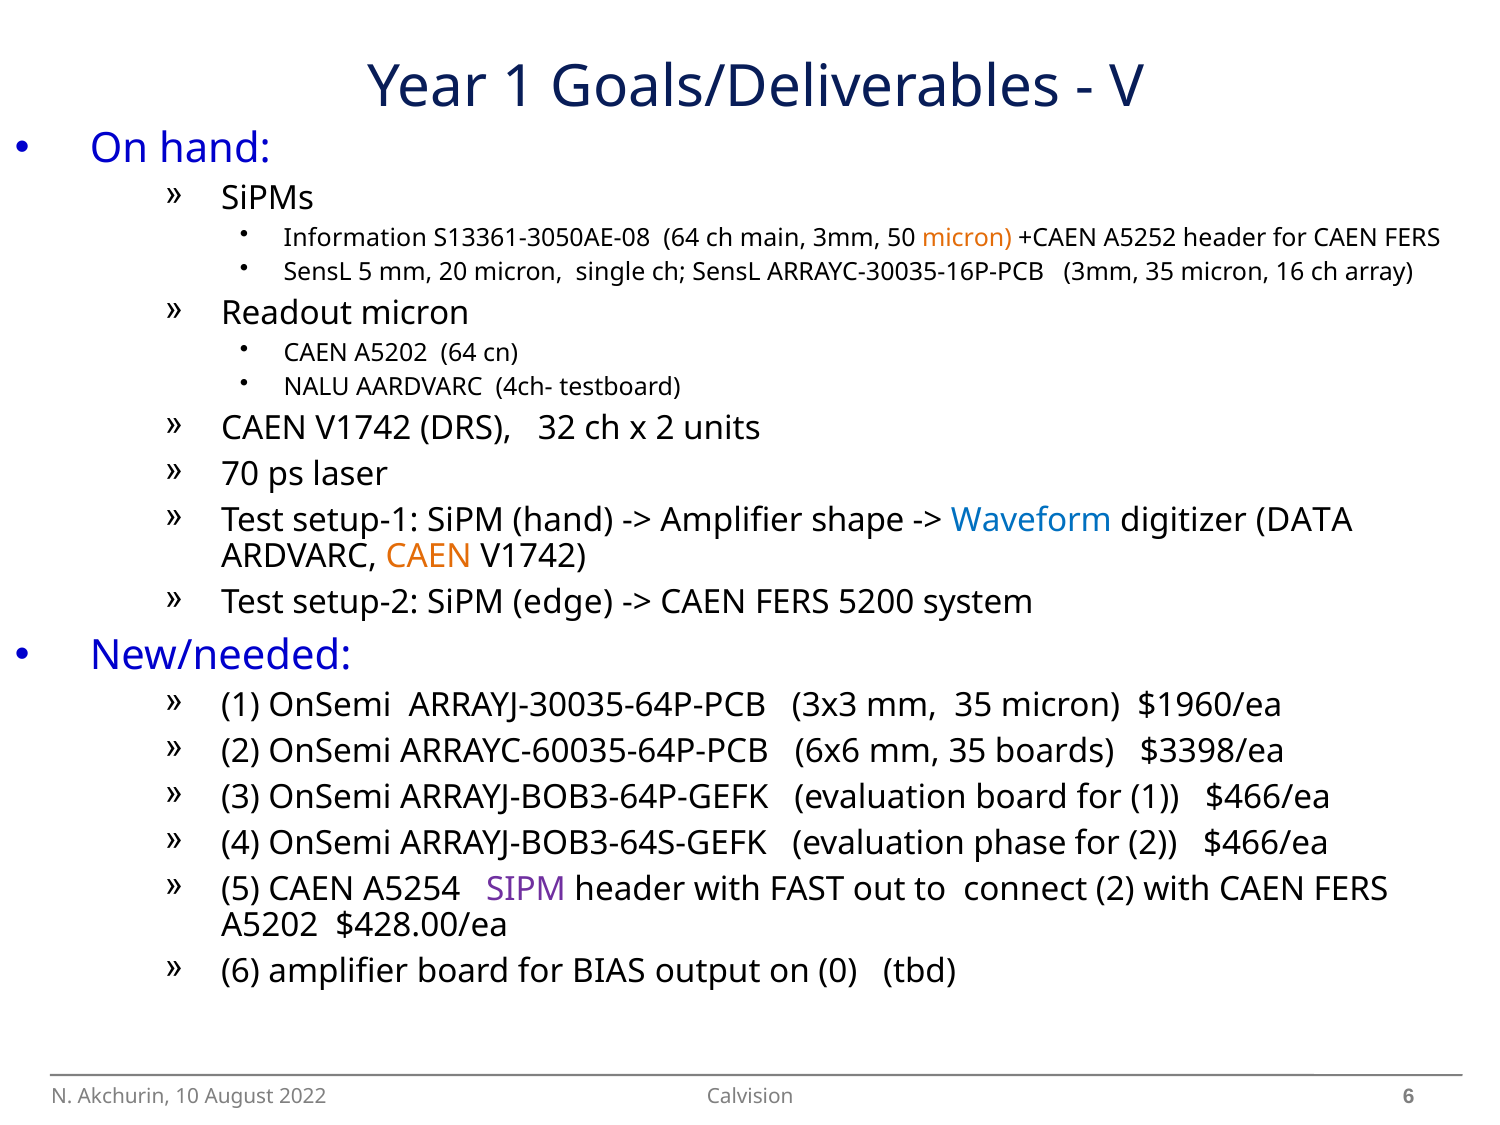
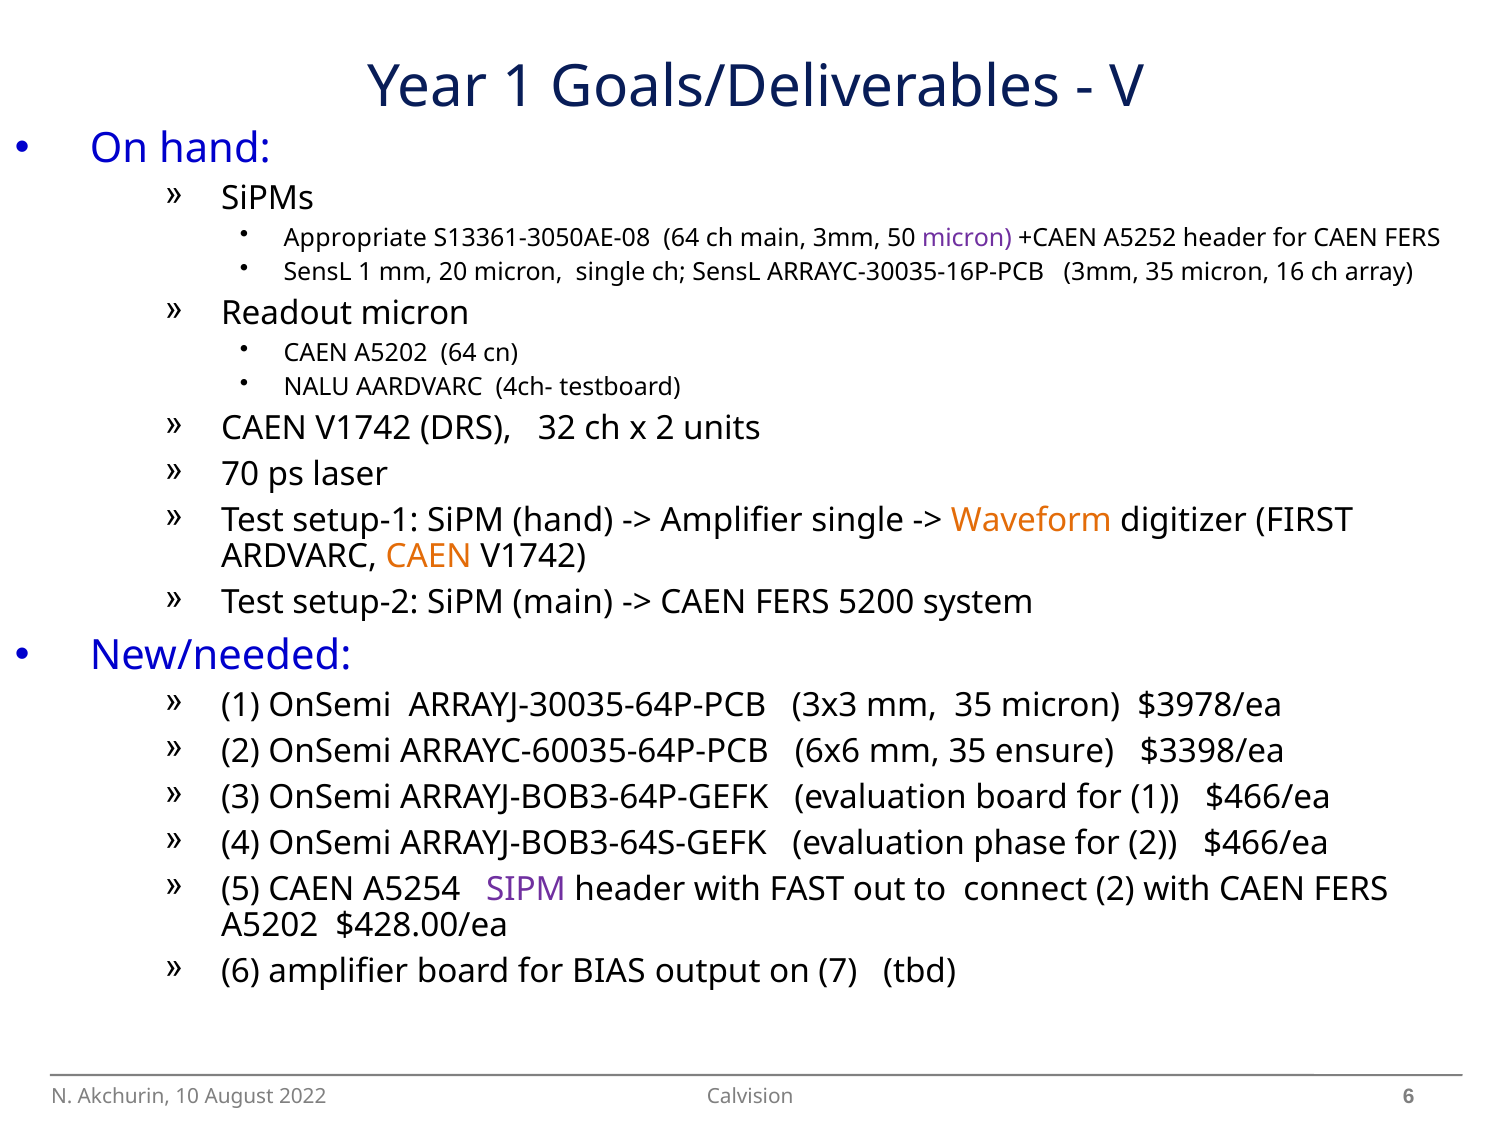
Information: Information -> Appropriate
micron at (967, 238) colour: orange -> purple
SensL 5: 5 -> 1
Amplifier shape: shape -> single
Waveform colour: blue -> orange
DATA: DATA -> FIRST
SiPM edge: edge -> main
$1960/ea: $1960/ea -> $3978/ea
boards: boards -> ensure
0: 0 -> 7
